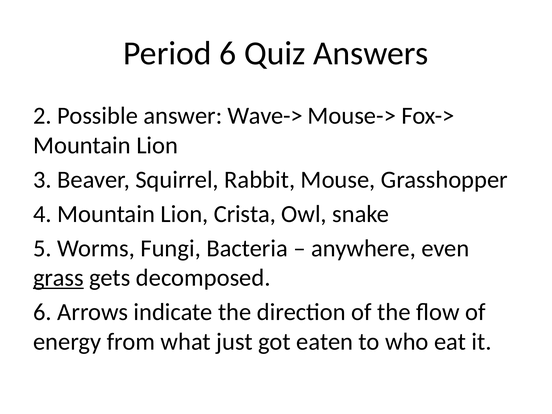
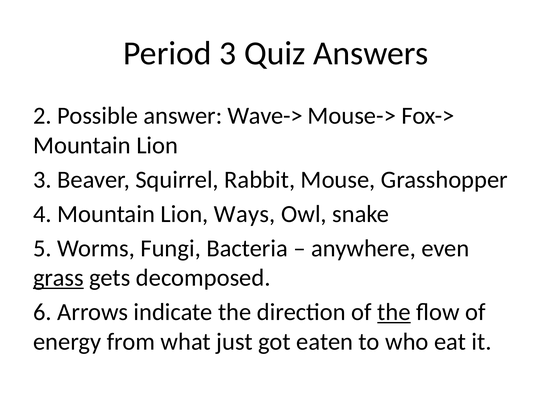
Period 6: 6 -> 3
Crista: Crista -> Ways
the at (394, 312) underline: none -> present
